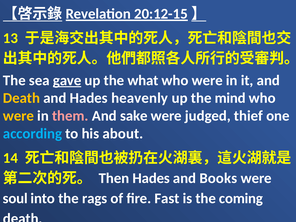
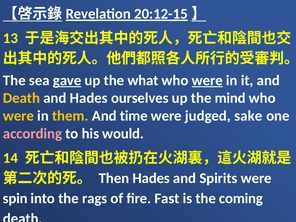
were at (207, 80) underline: none -> present
heavenly: heavenly -> ourselves
them colour: pink -> yellow
sake: sake -> time
thief: thief -> sake
according colour: light blue -> pink
about: about -> would
Books: Books -> Spirits
soul: soul -> spin
